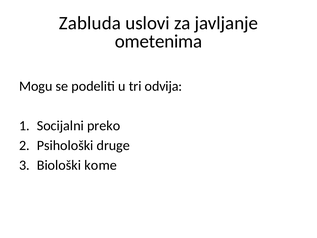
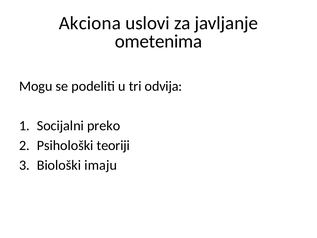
Zabluda: Zabluda -> Akciona
druge: druge -> teoriji
kome: kome -> imaju
